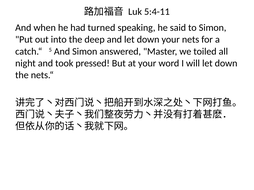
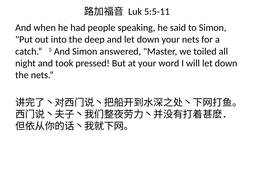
5:4-11: 5:4-11 -> 5:5-11
turned: turned -> people
